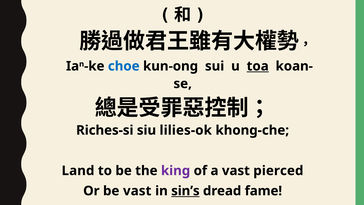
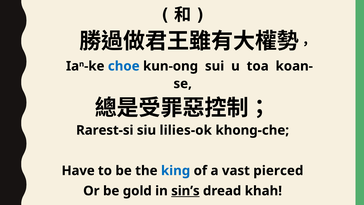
toa underline: present -> none
Riches-si: Riches-si -> Rarest-si
Land: Land -> Have
king colour: purple -> blue
be vast: vast -> gold
fame: fame -> khah
